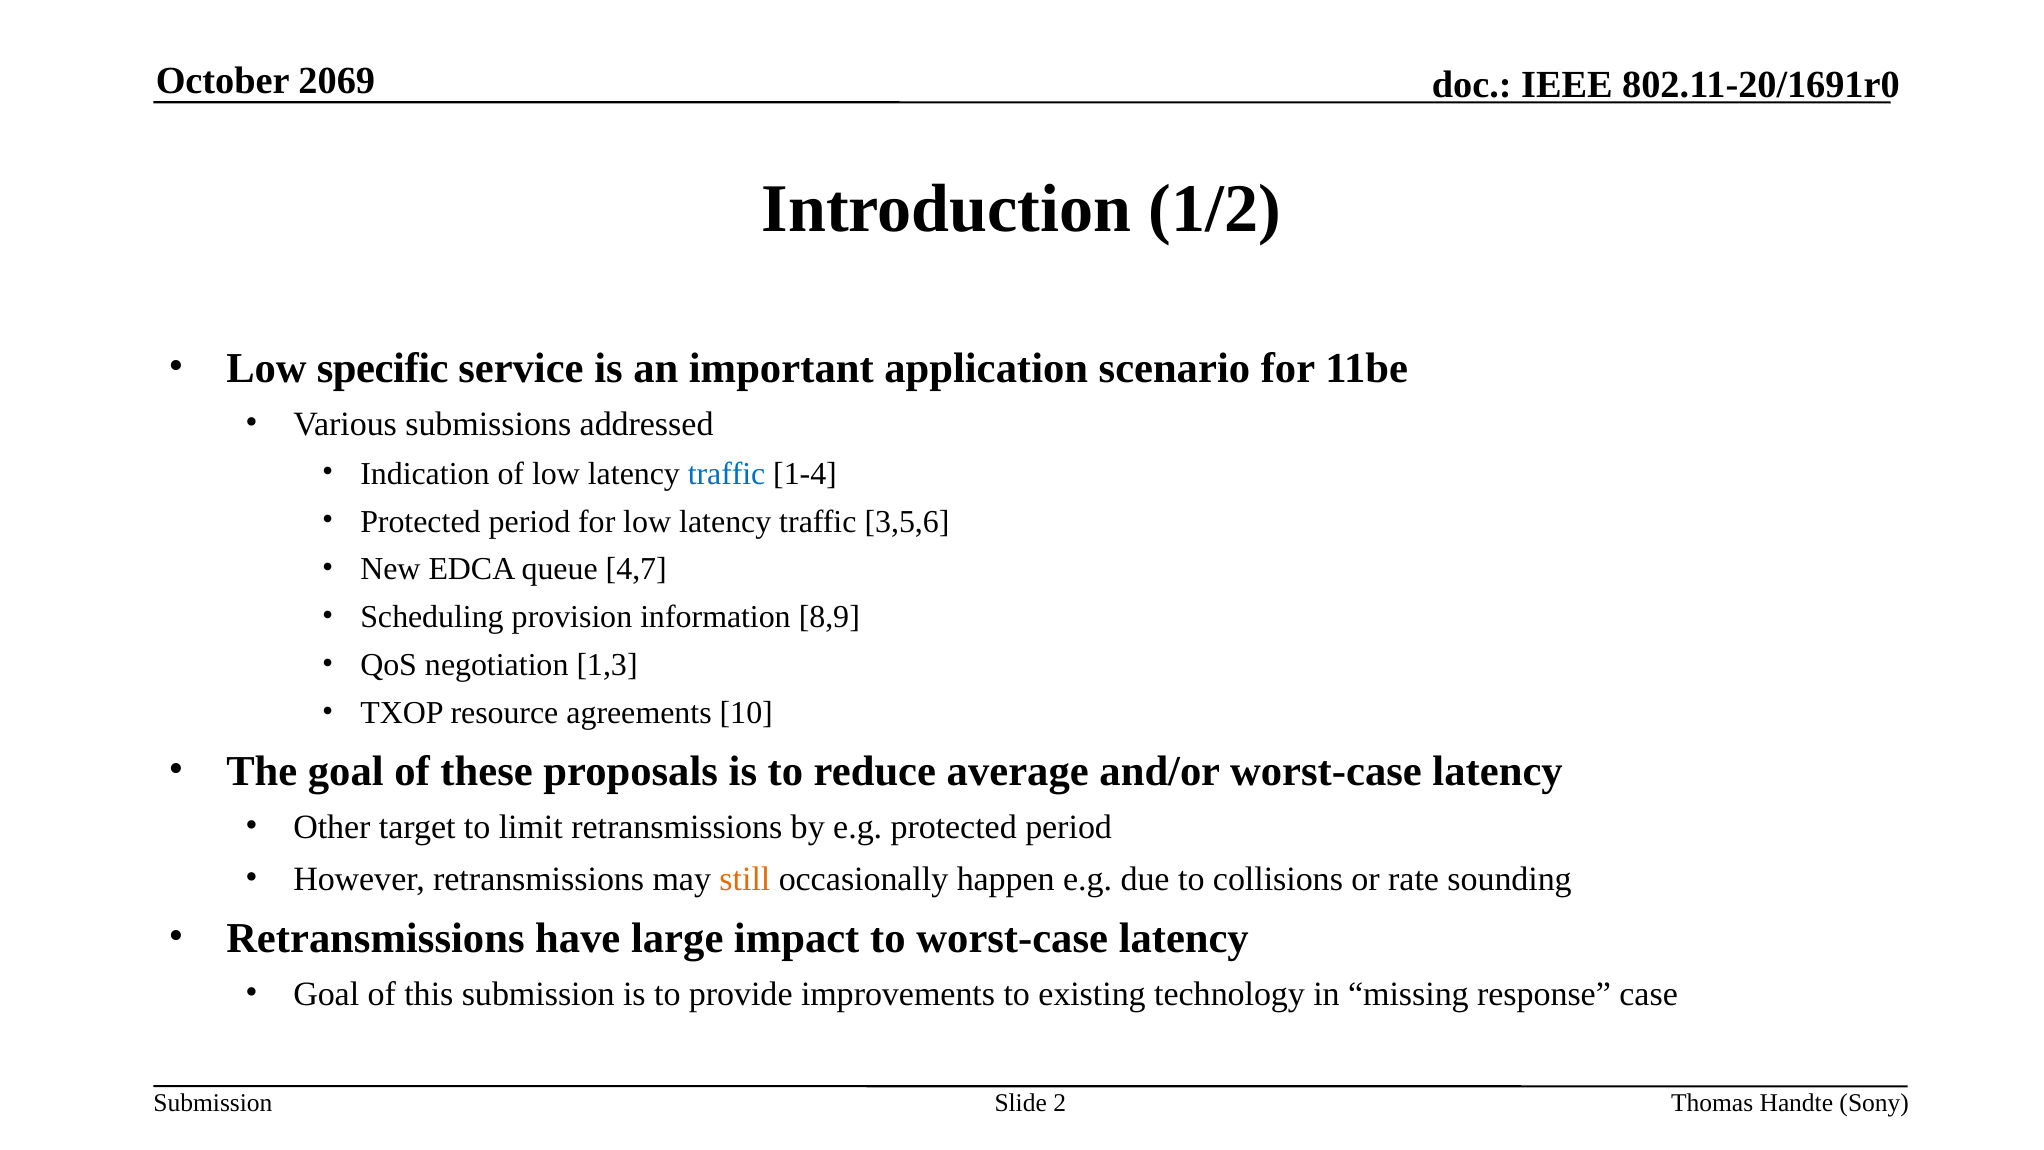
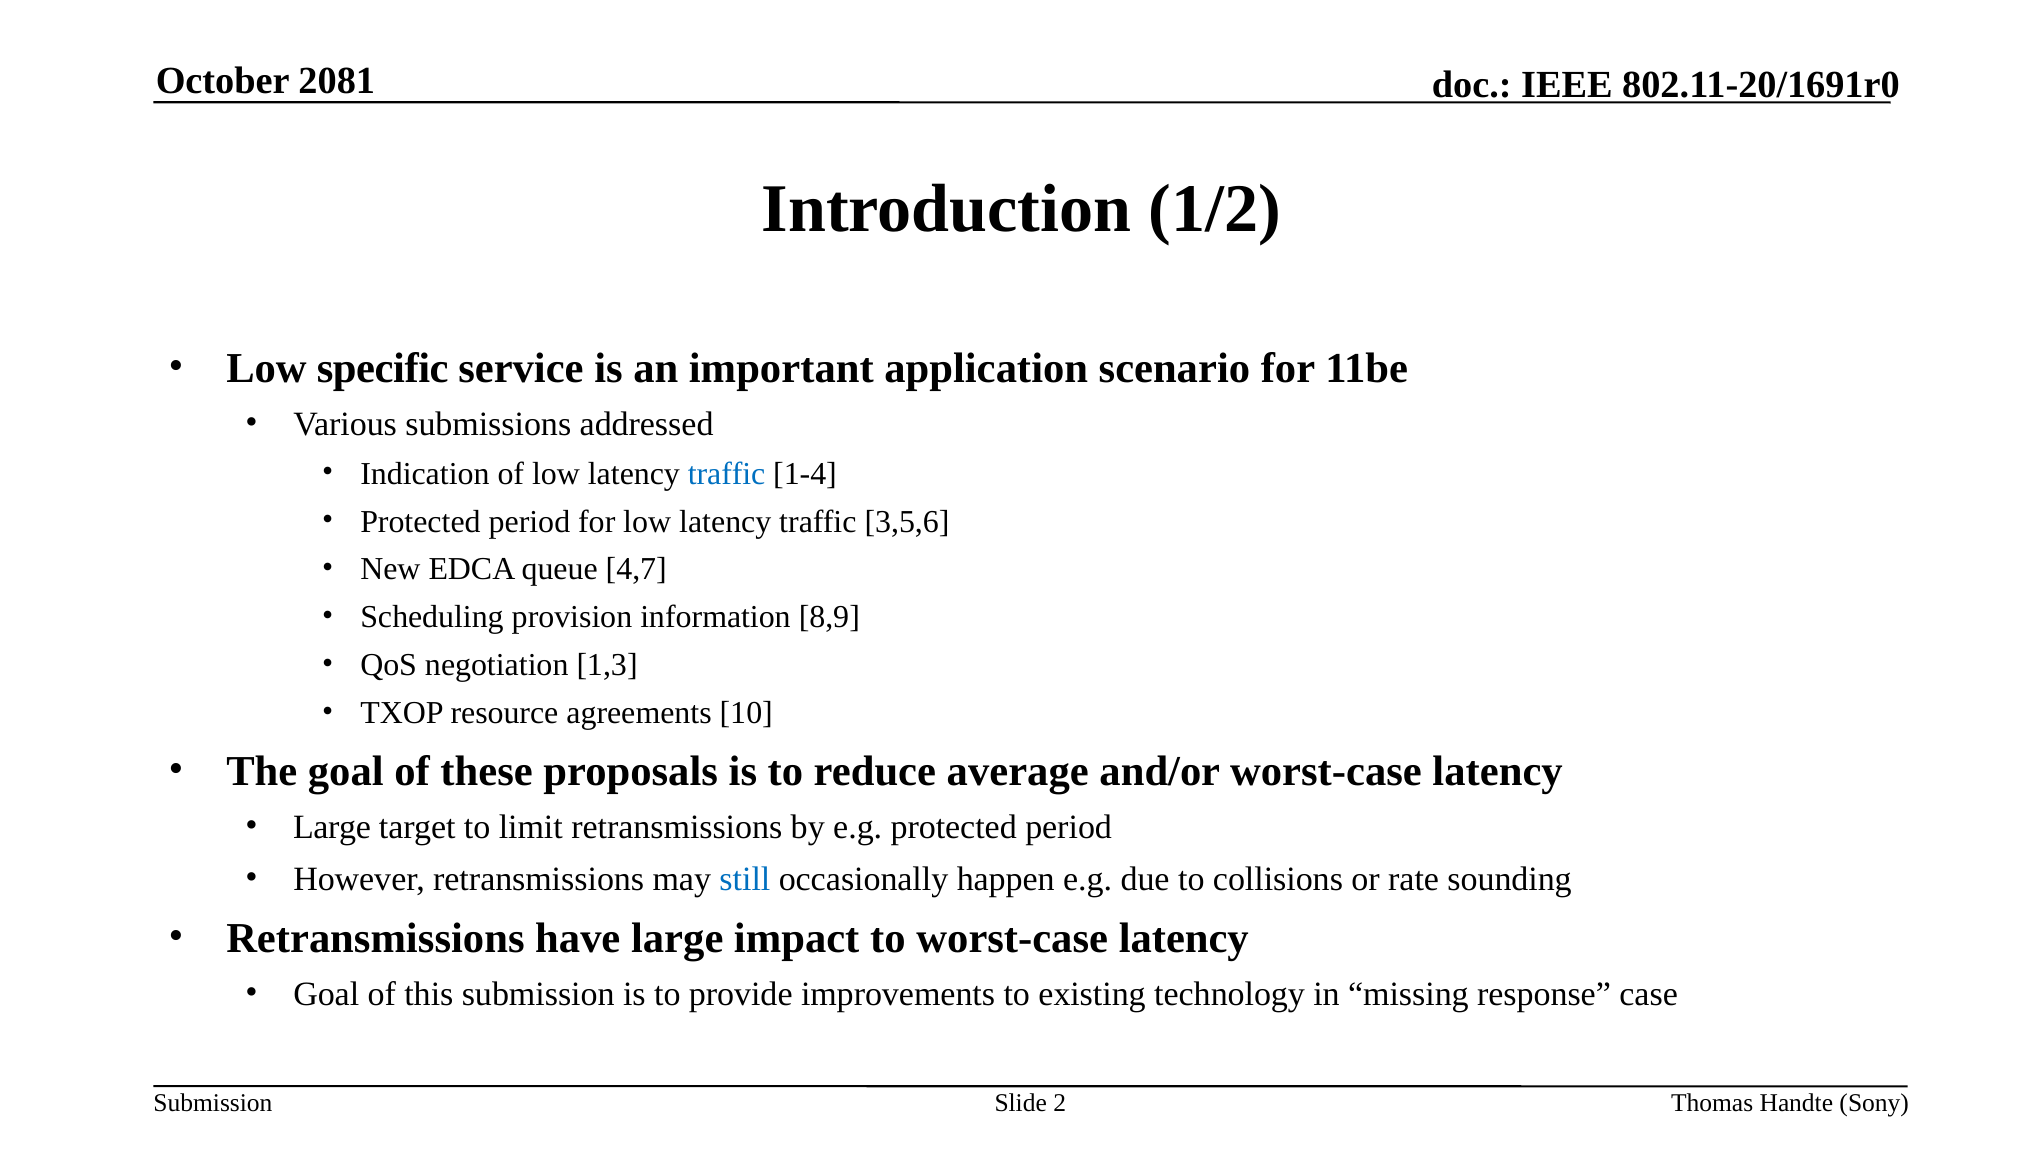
2069: 2069 -> 2081
Other at (332, 827): Other -> Large
still colour: orange -> blue
